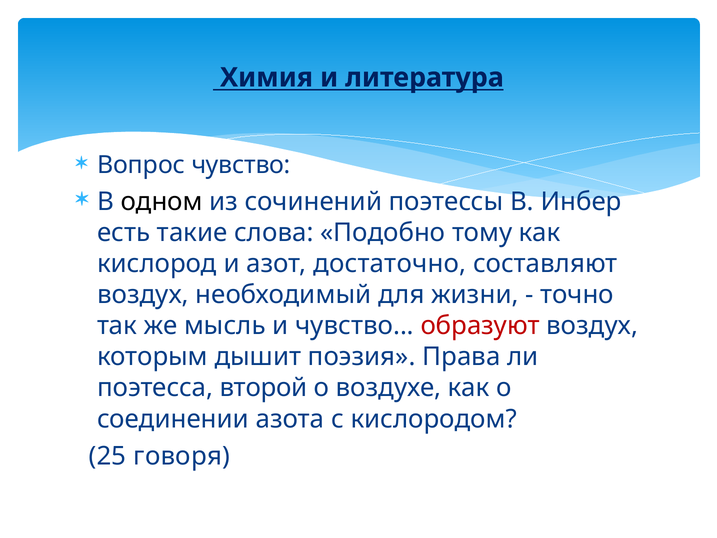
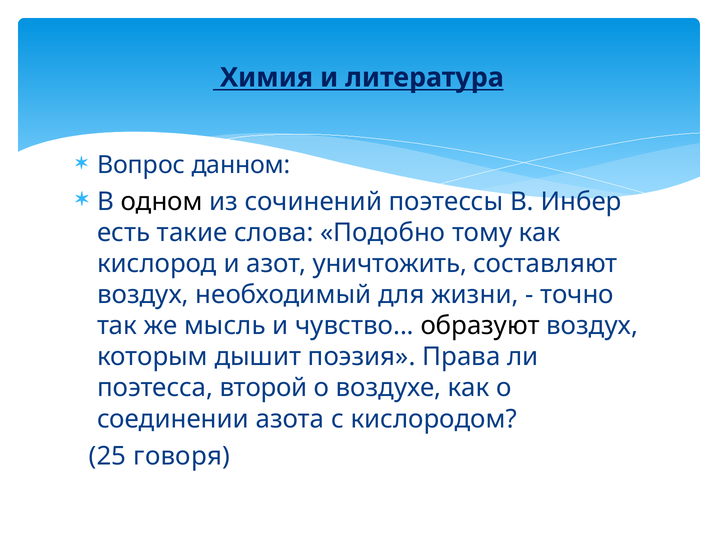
Вопрос чувство: чувство -> данном
достаточно: достаточно -> уничтожить
образуют colour: red -> black
